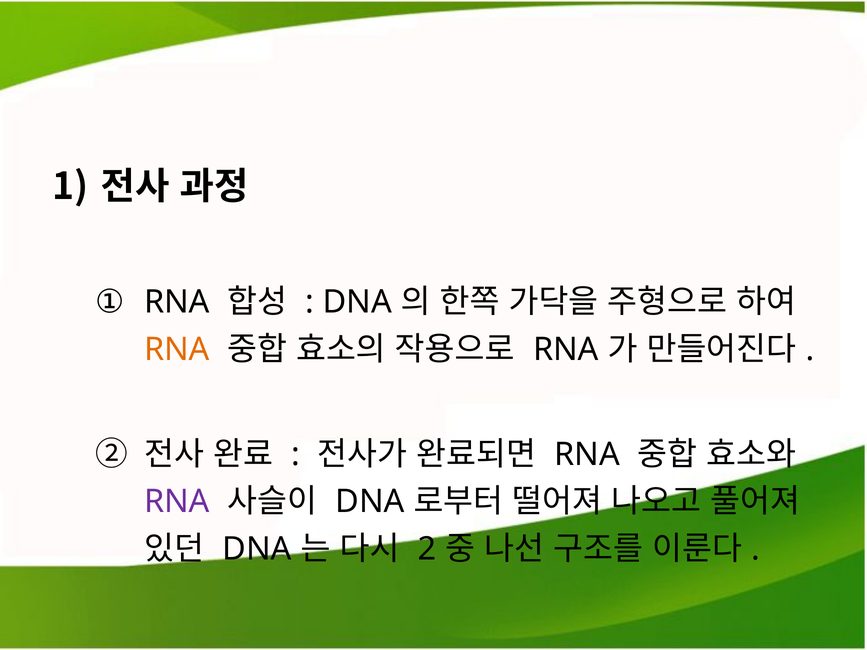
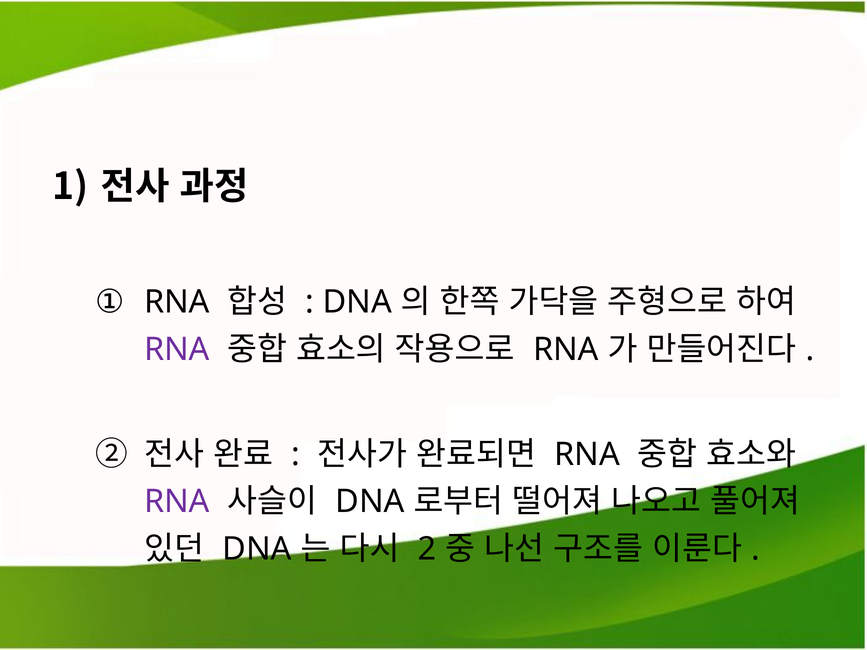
RNA at (177, 350) colour: orange -> purple
